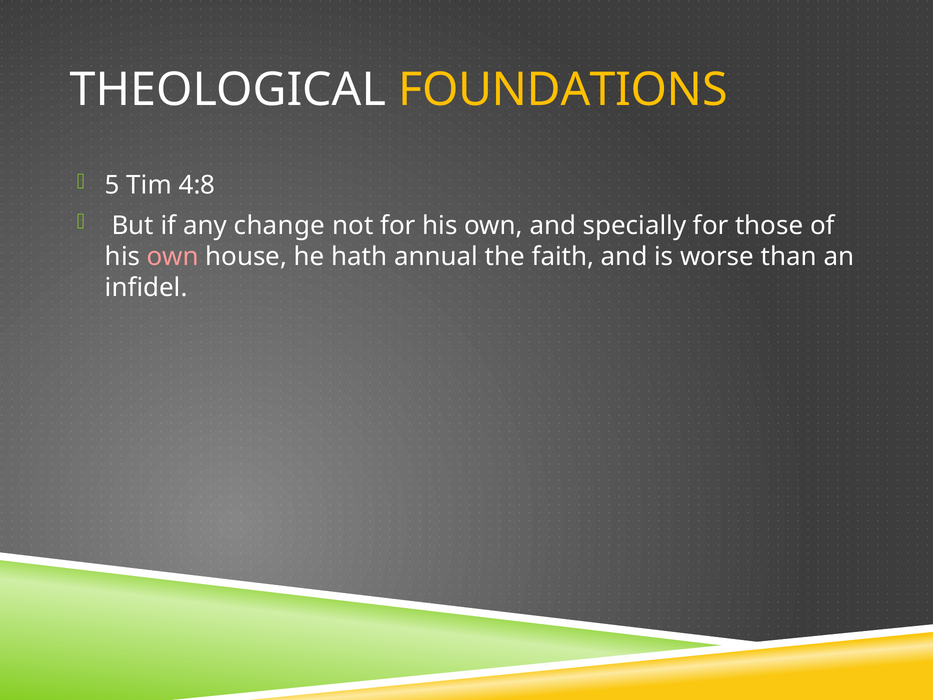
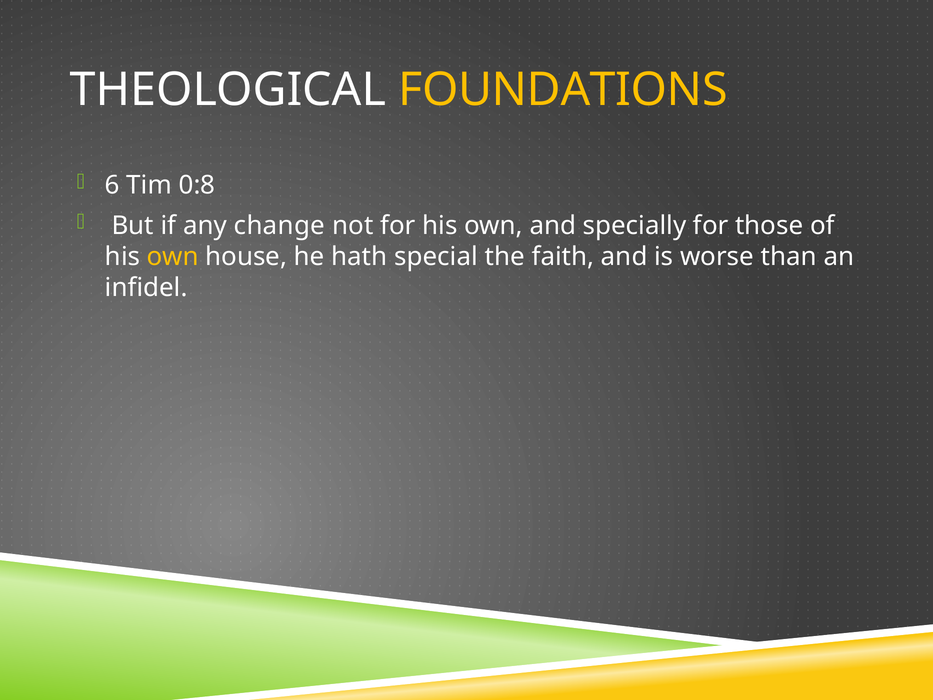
5: 5 -> 6
4:8: 4:8 -> 0:8
own at (173, 257) colour: pink -> yellow
annual: annual -> special
